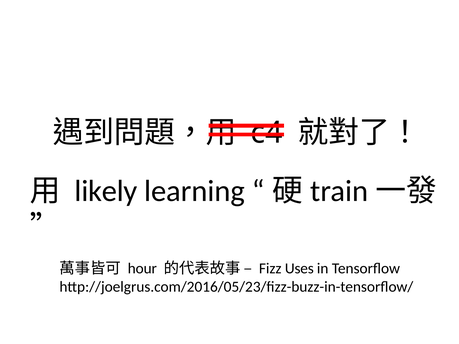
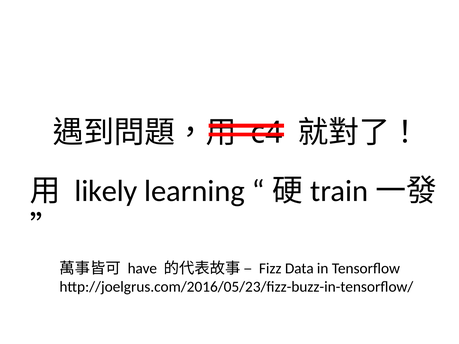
hour: hour -> have
Uses: Uses -> Data
